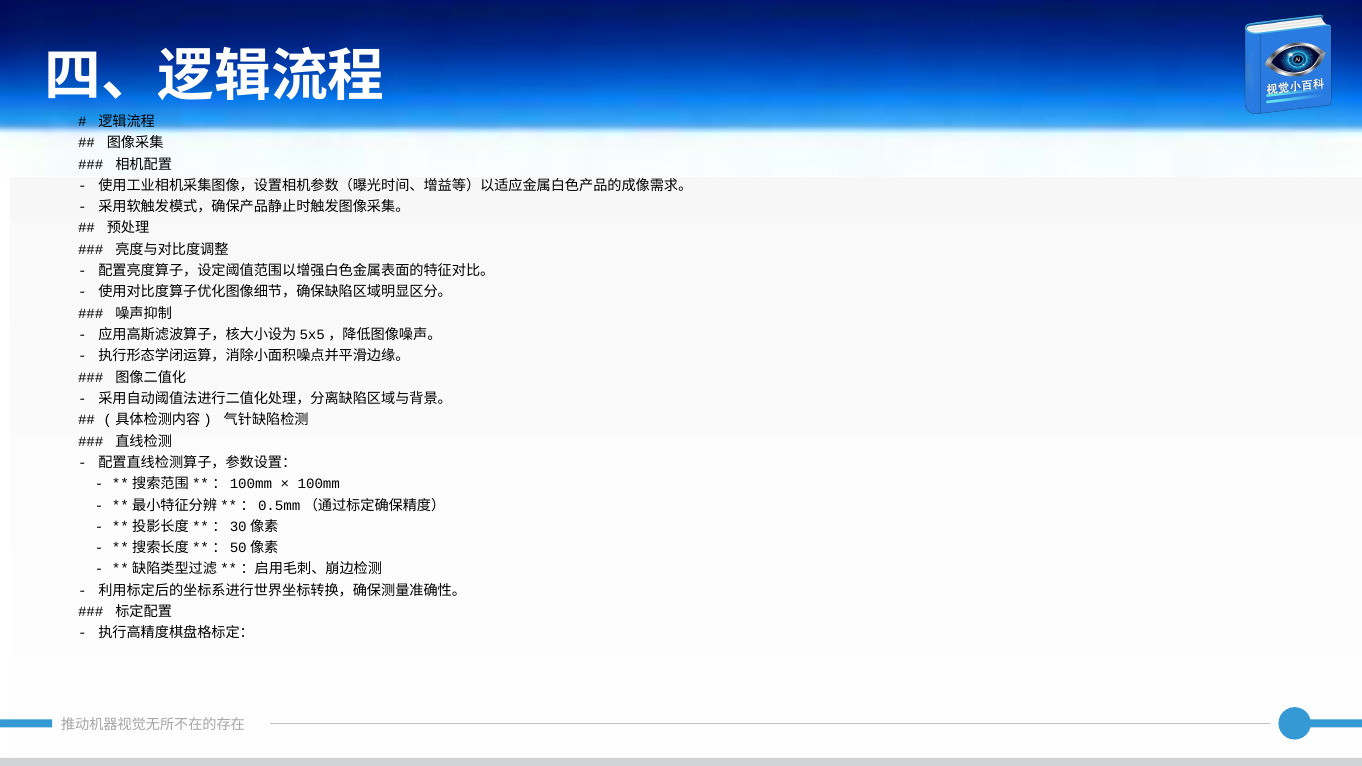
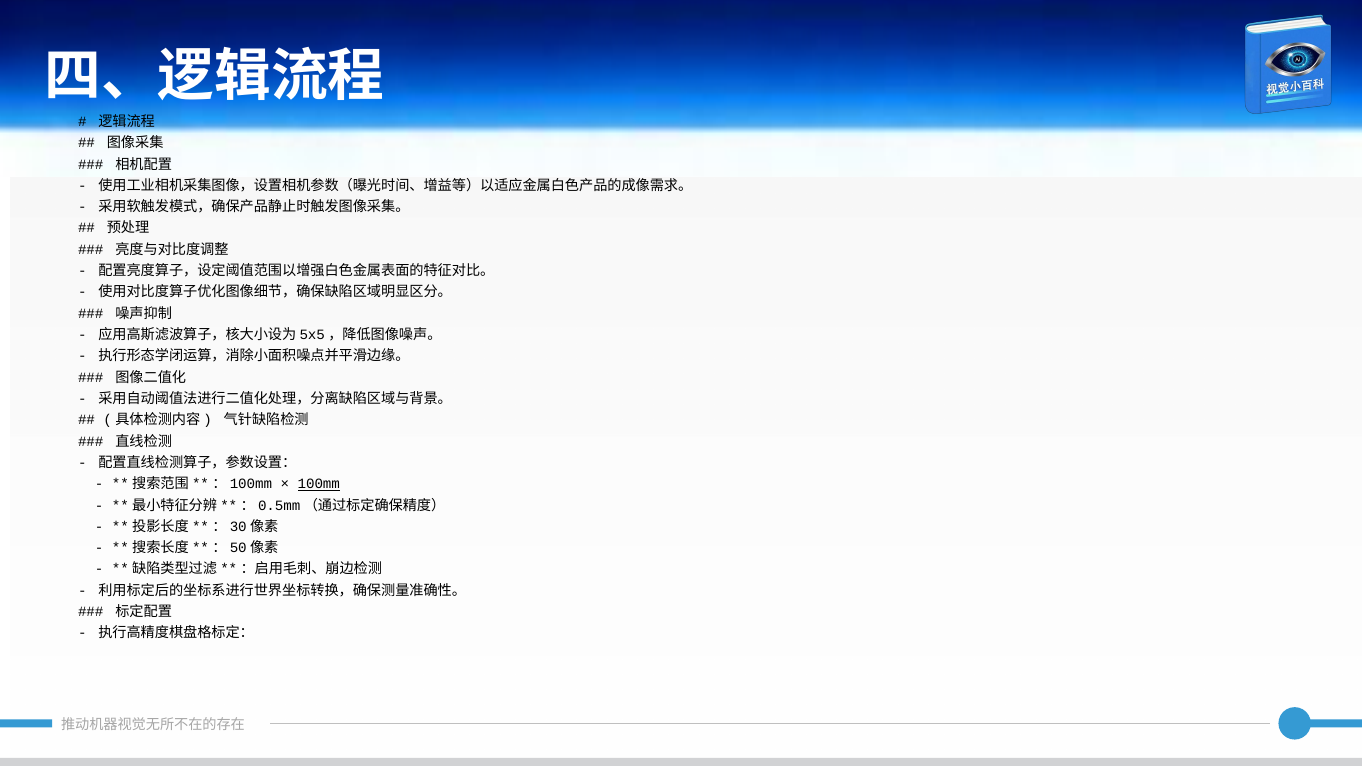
100mm underline: none -> present
